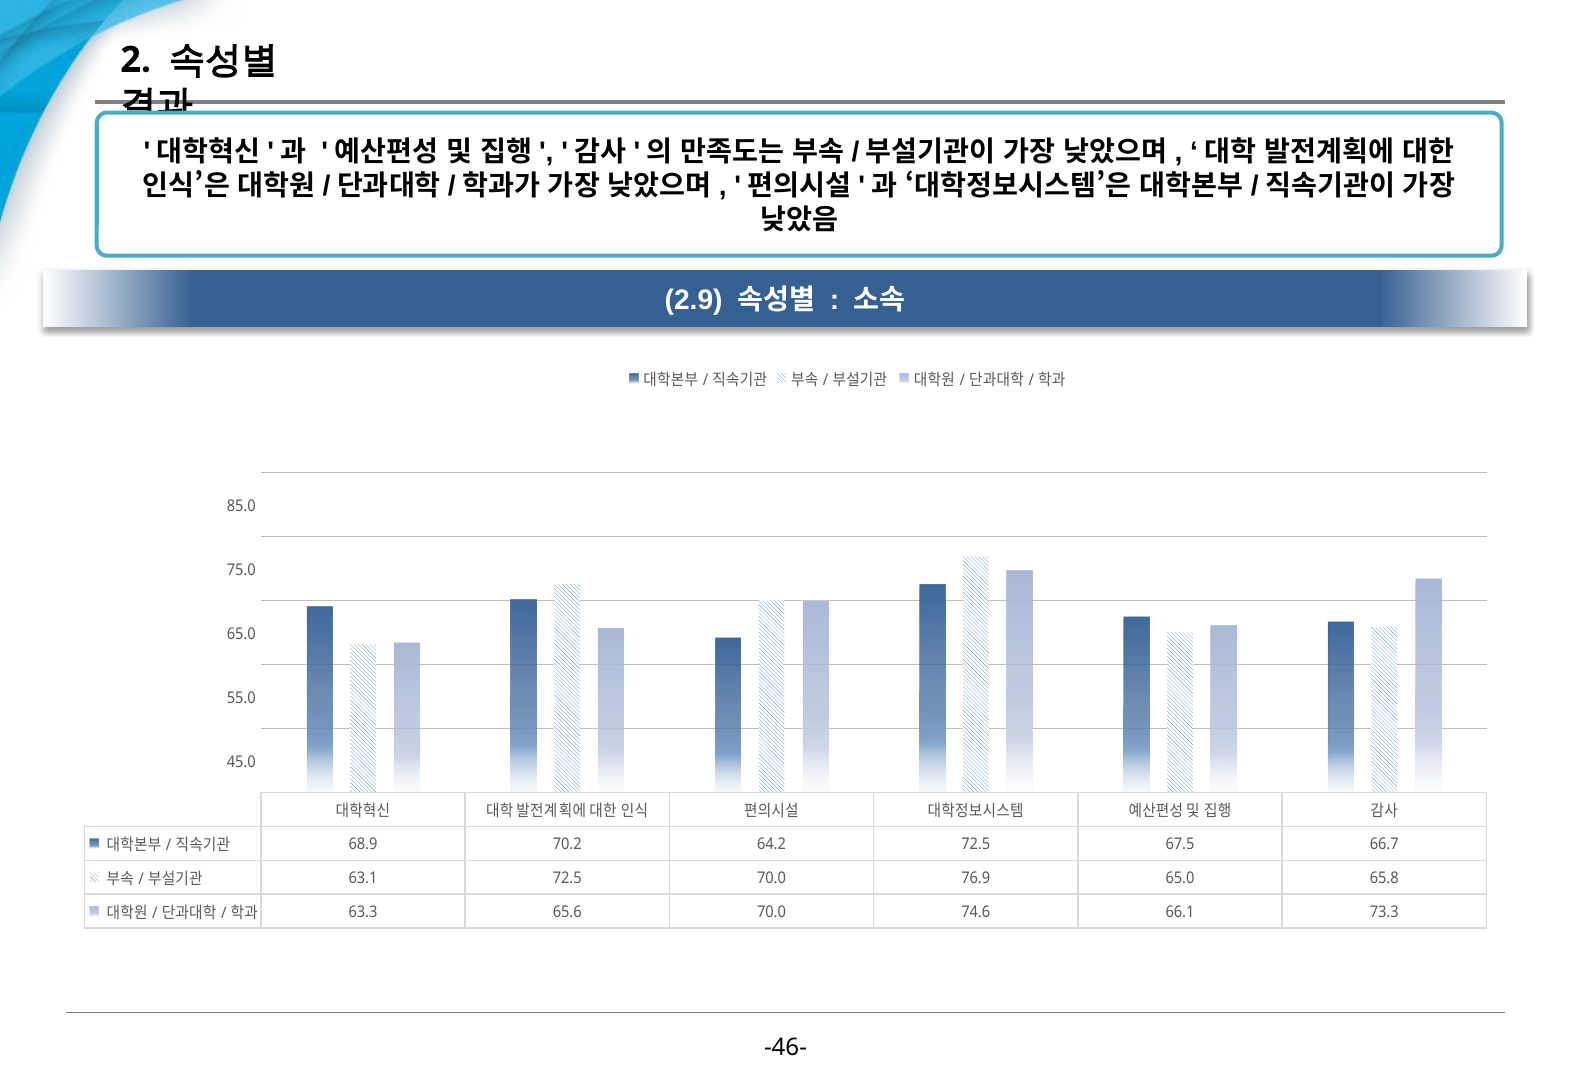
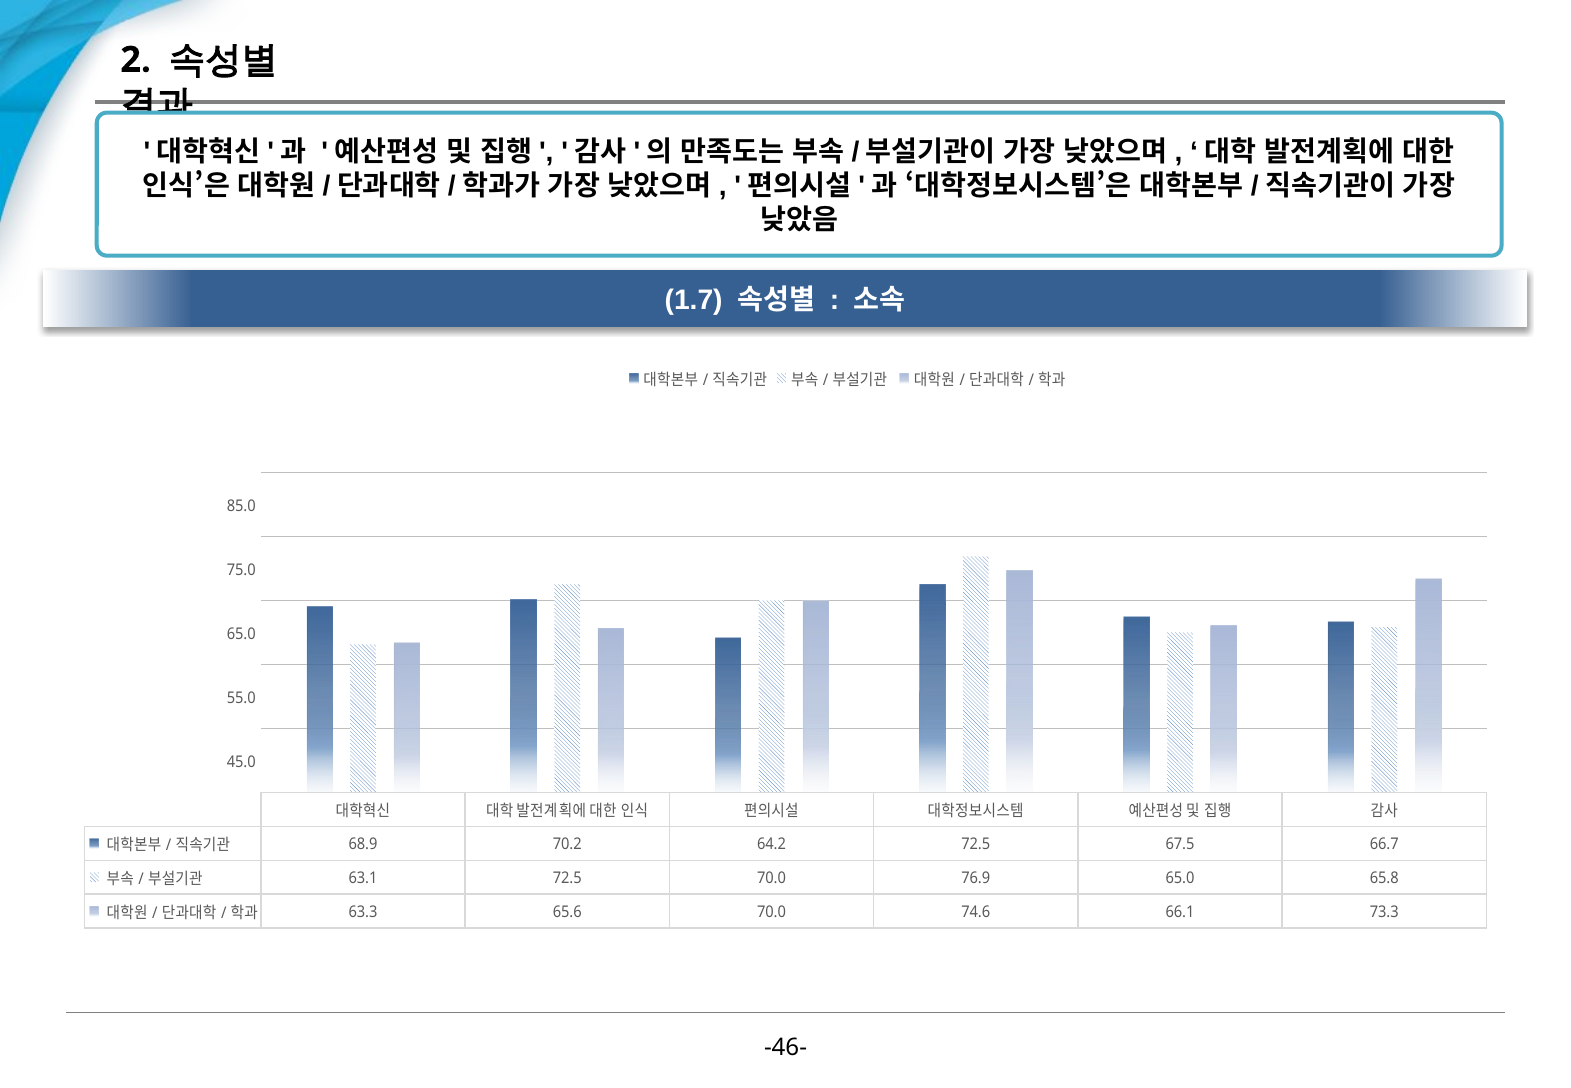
2.9: 2.9 -> 1.7
